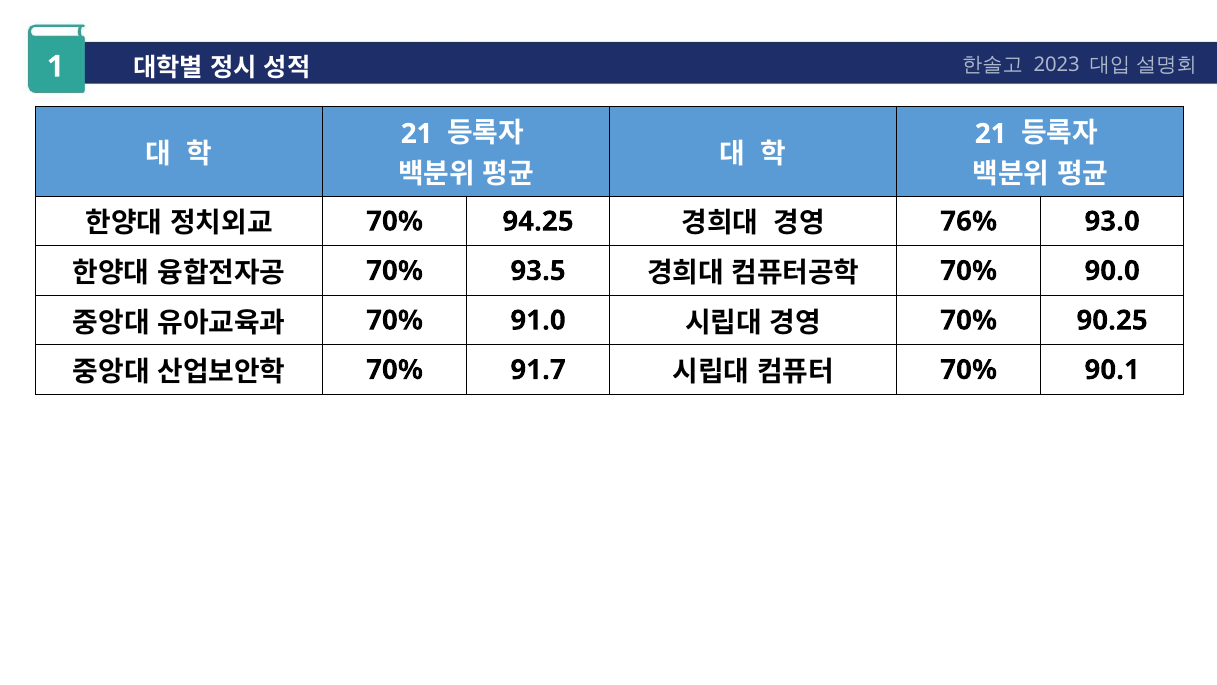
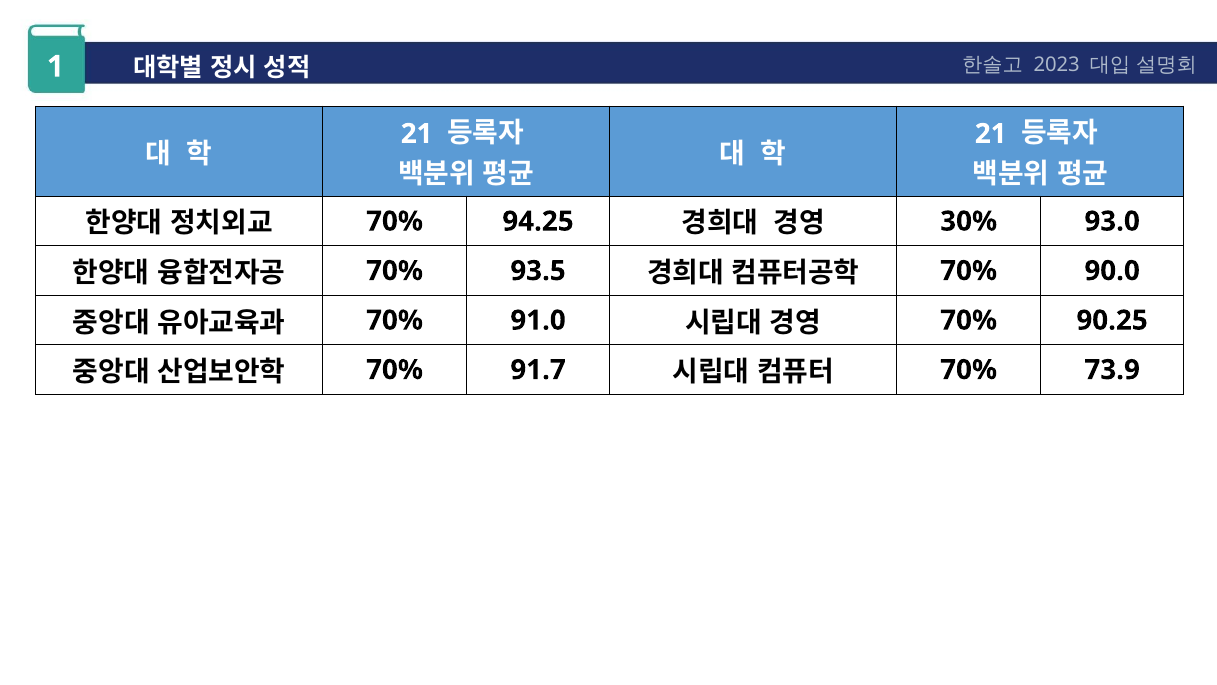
76%: 76% -> 30%
90.1: 90.1 -> 73.9
